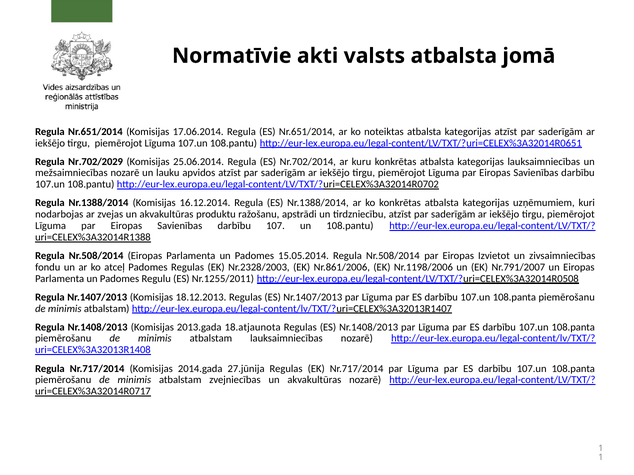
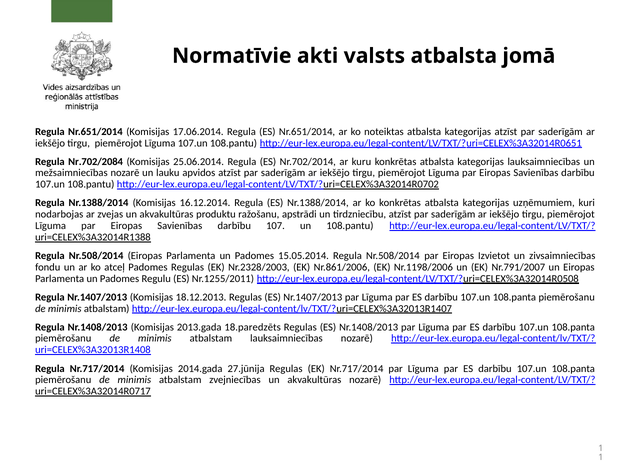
Nr.702/2029: Nr.702/2029 -> Nr.702/2084
18.atjaunota: 18.atjaunota -> 18.paredzēts
